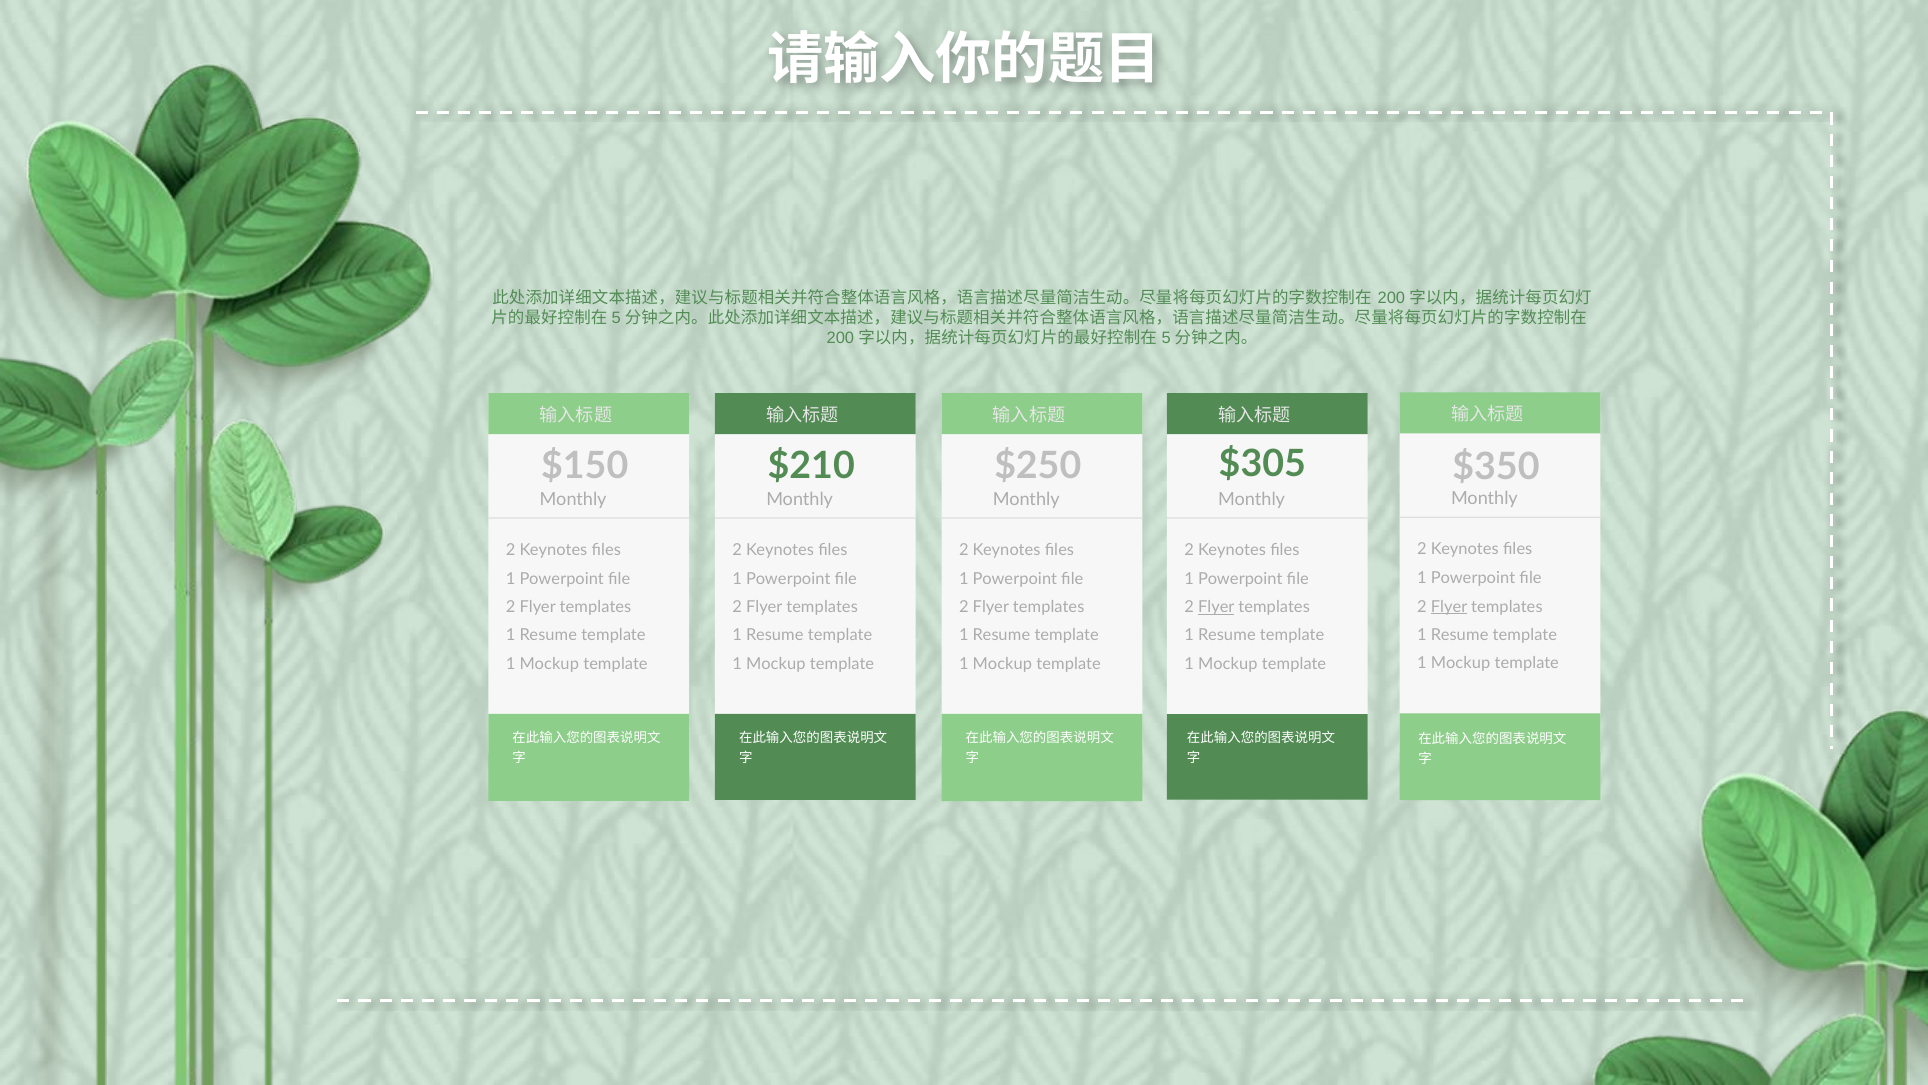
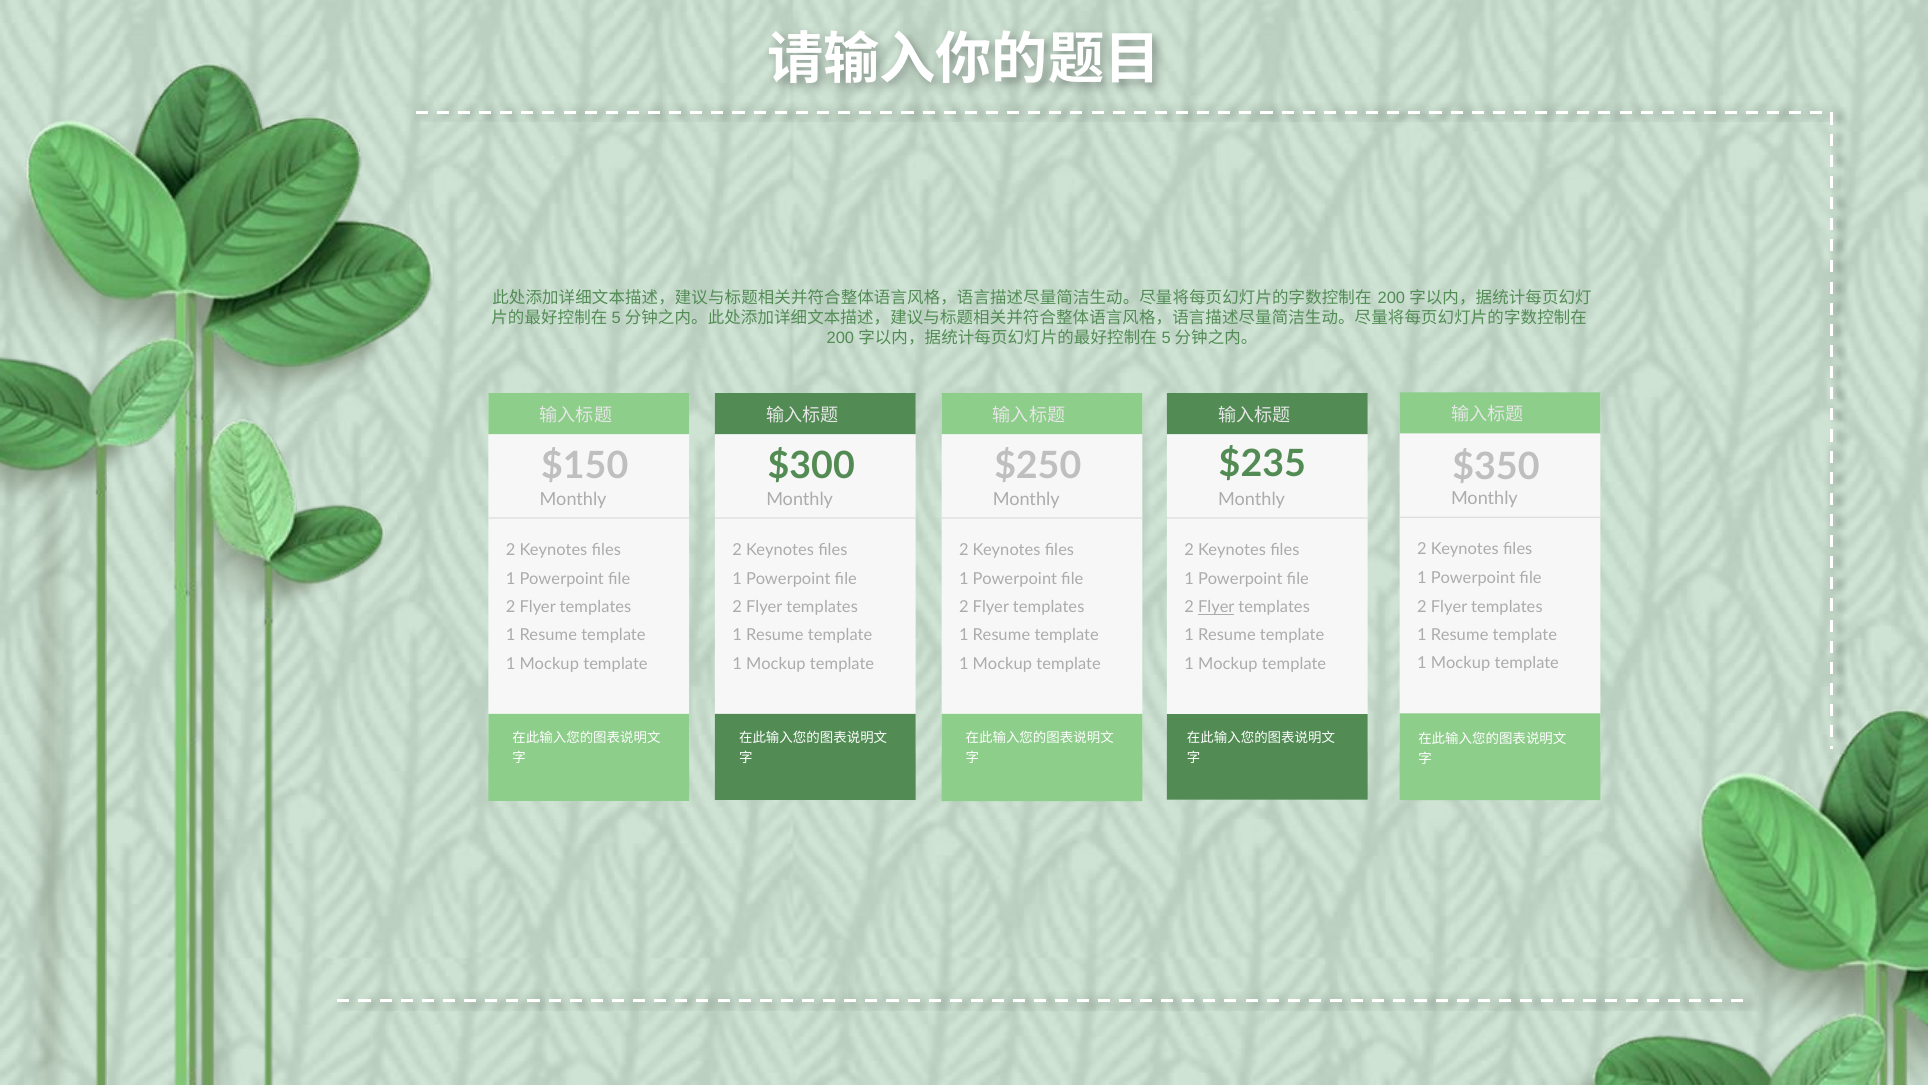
$305: $305 -> $235
$210: $210 -> $300
Flyer at (1449, 606) underline: present -> none
